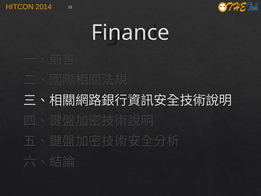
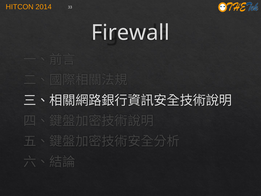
Finance: Finance -> Firewall
